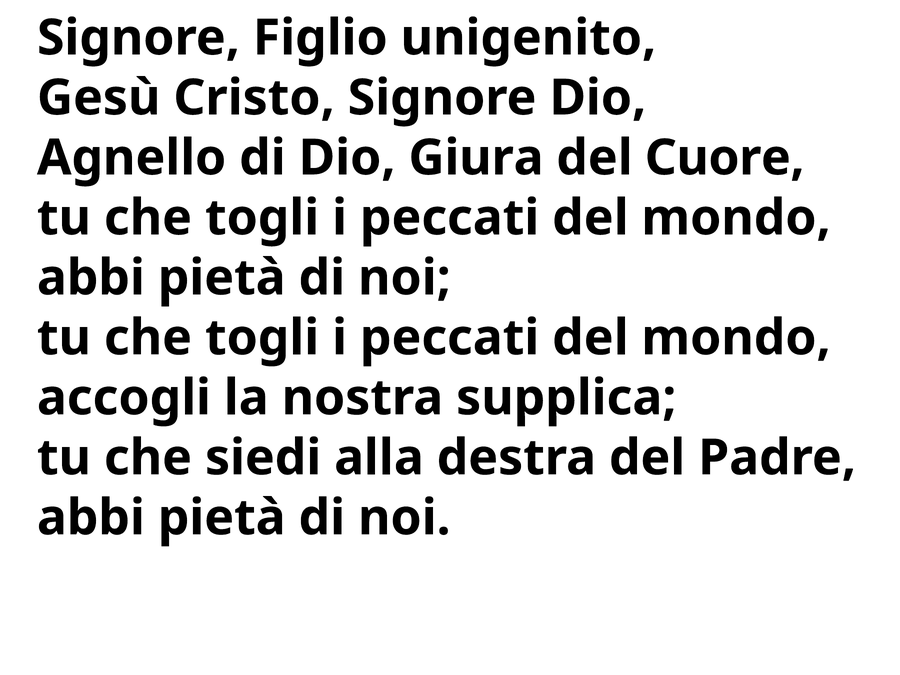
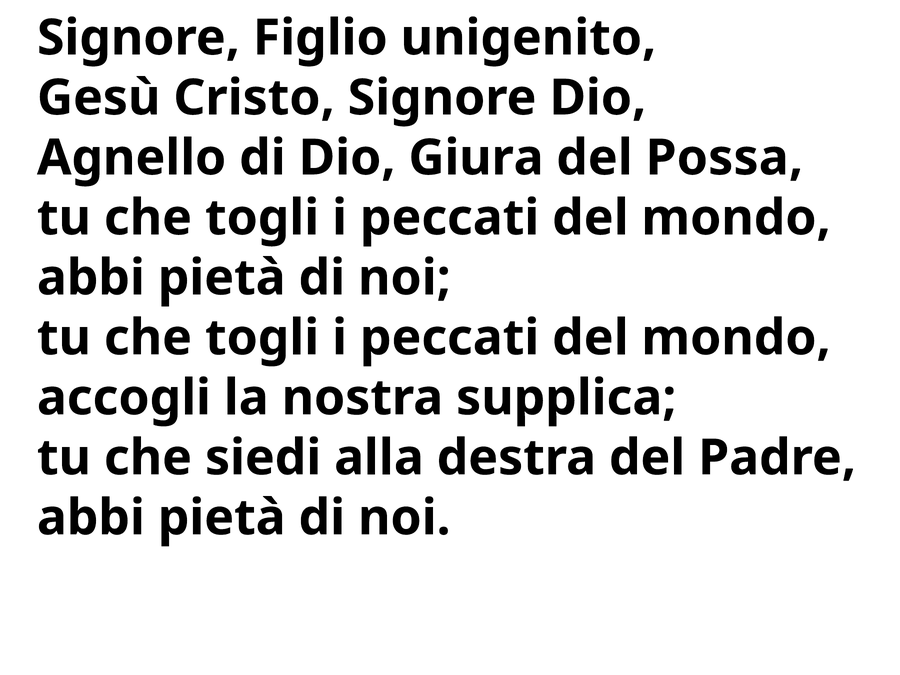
Cuore: Cuore -> Possa
